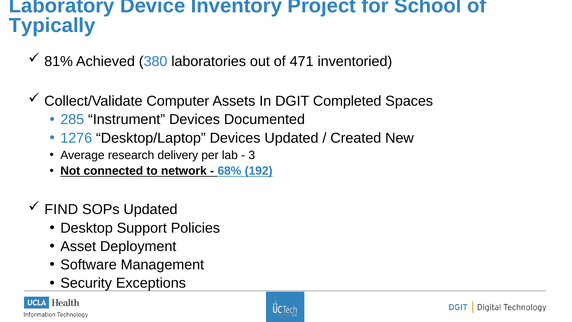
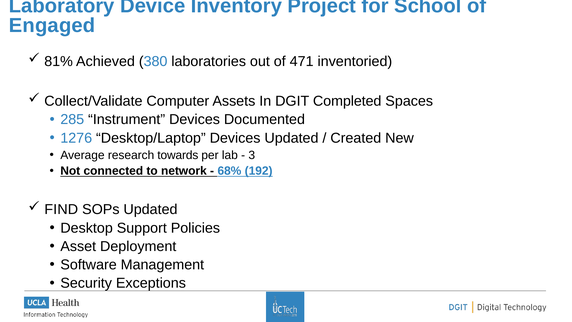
Typically: Typically -> Engaged
delivery: delivery -> towards
